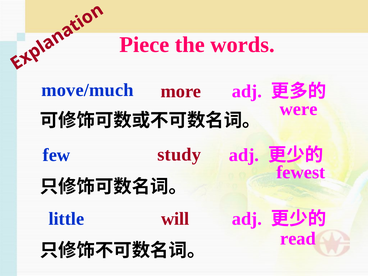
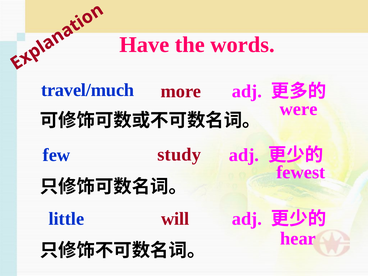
Piece: Piece -> Have
move/much: move/much -> travel/much
read: read -> hear
